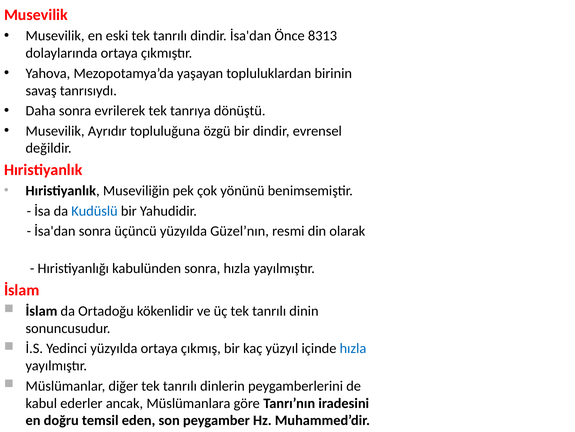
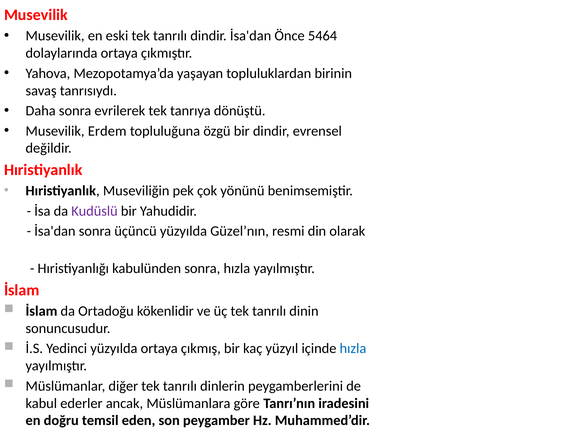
8313: 8313 -> 5464
Ayrıdır: Ayrıdır -> Erdem
Kudüslü colour: blue -> purple
